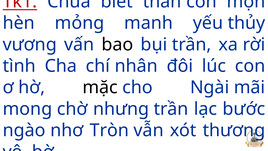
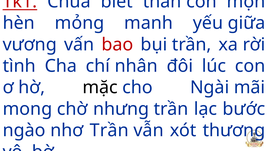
thủy: thủy -> giữa
bao colour: black -> red
nhơ Tròn: Tròn -> Trần
